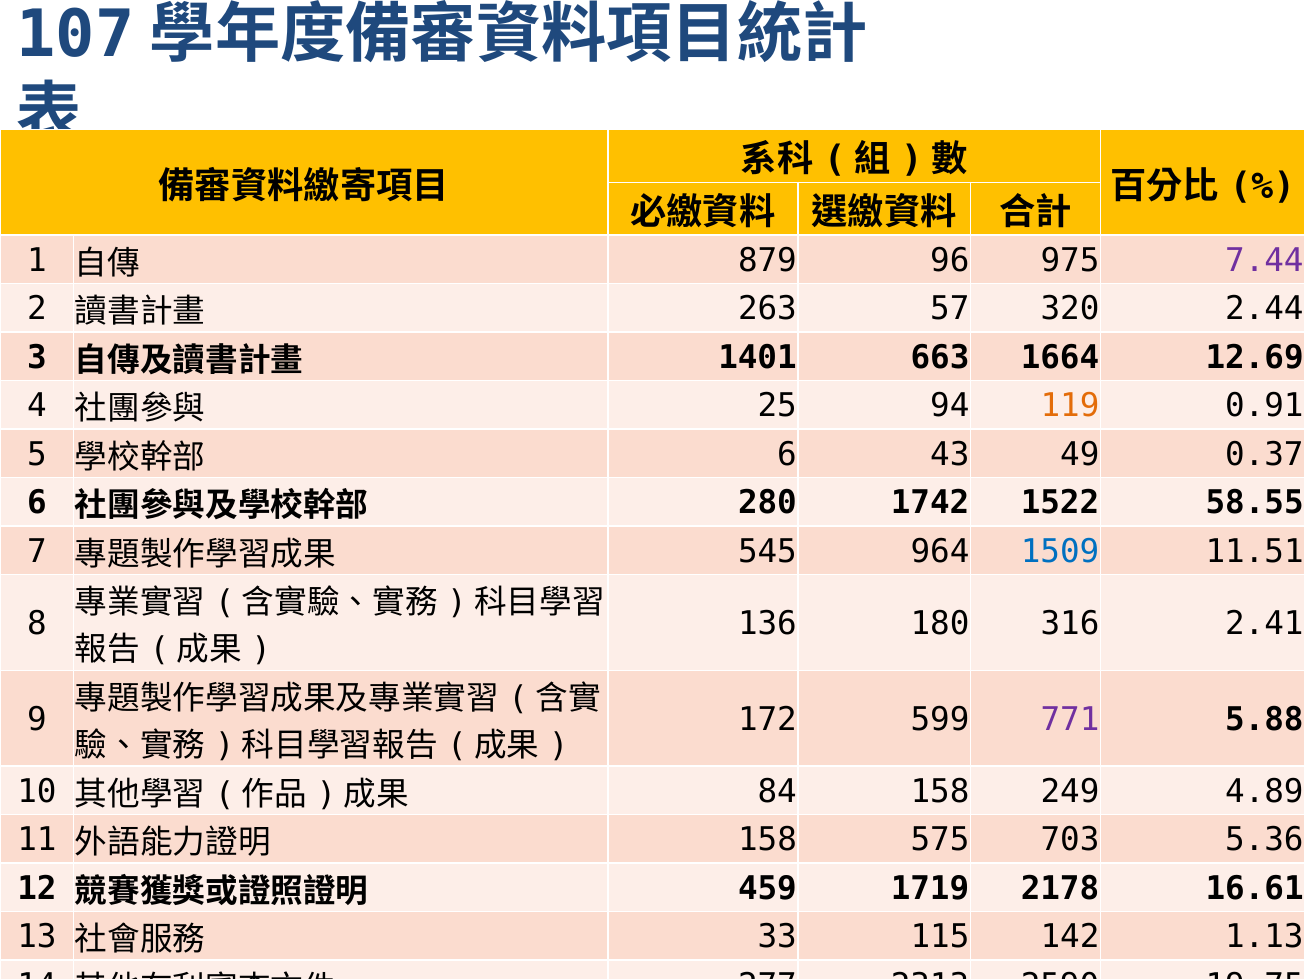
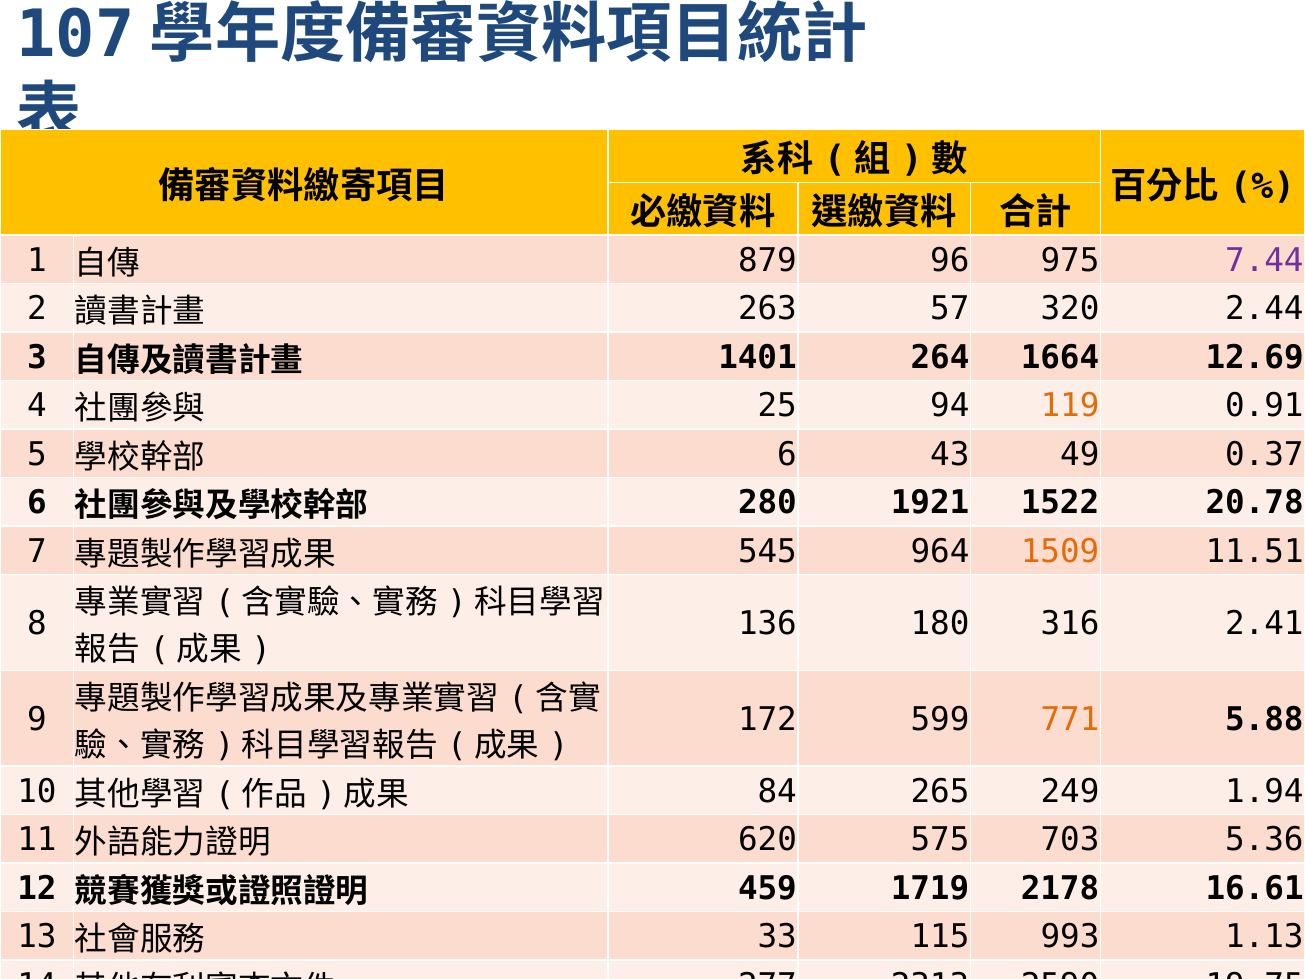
663: 663 -> 264
1742: 1742 -> 1921
58.55: 58.55 -> 20.78
1509 colour: blue -> orange
771 colour: purple -> orange
84 158: 158 -> 265
4.89: 4.89 -> 1.94
158 at (768, 840): 158 -> 620
142: 142 -> 993
